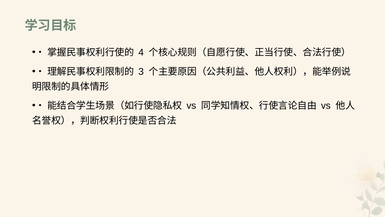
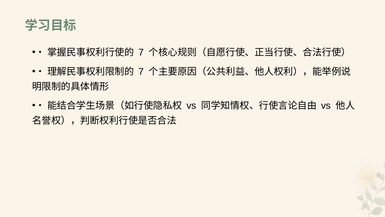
4 at (141, 52): 4 -> 7
3 at (141, 71): 3 -> 7
